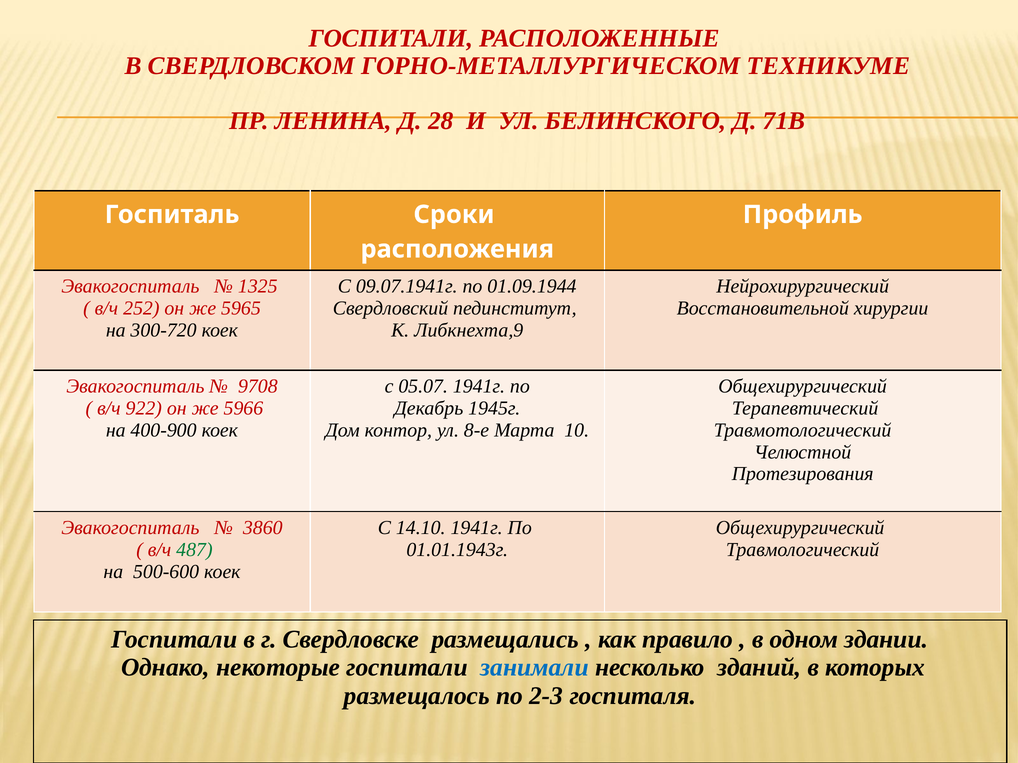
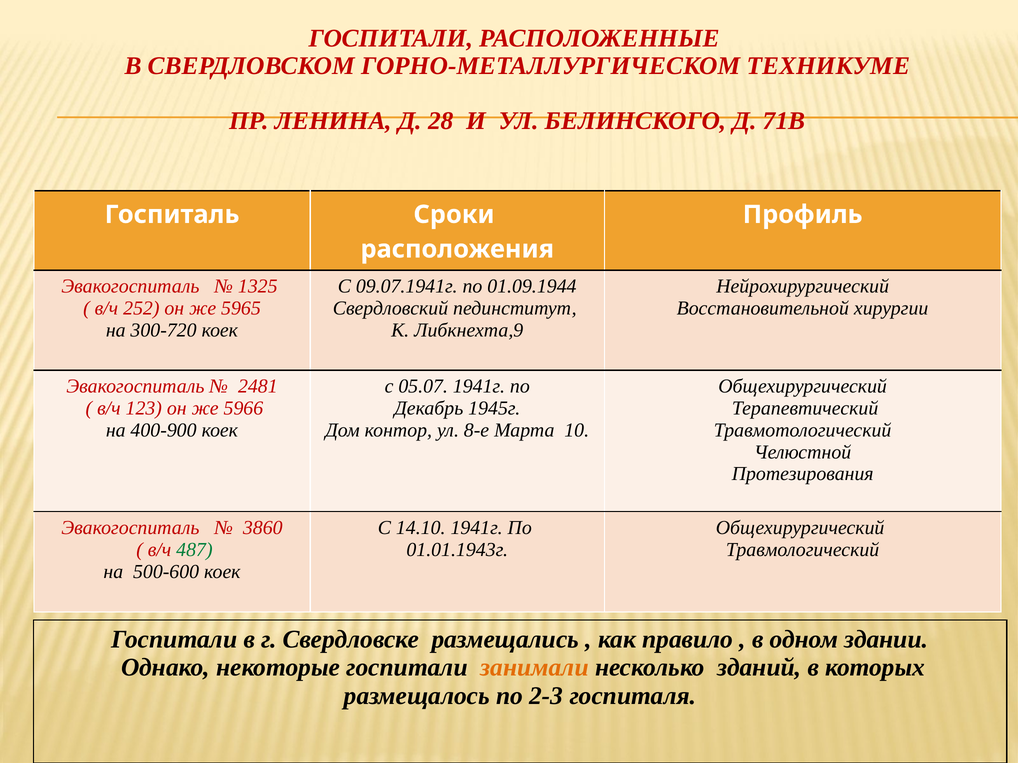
9708: 9708 -> 2481
922: 922 -> 123
занимали colour: blue -> orange
